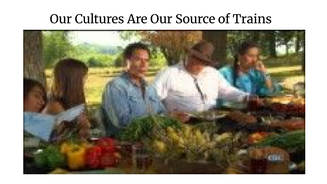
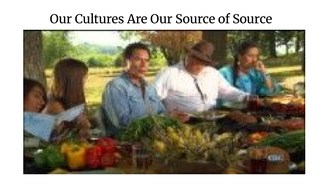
of Trains: Trains -> Source
